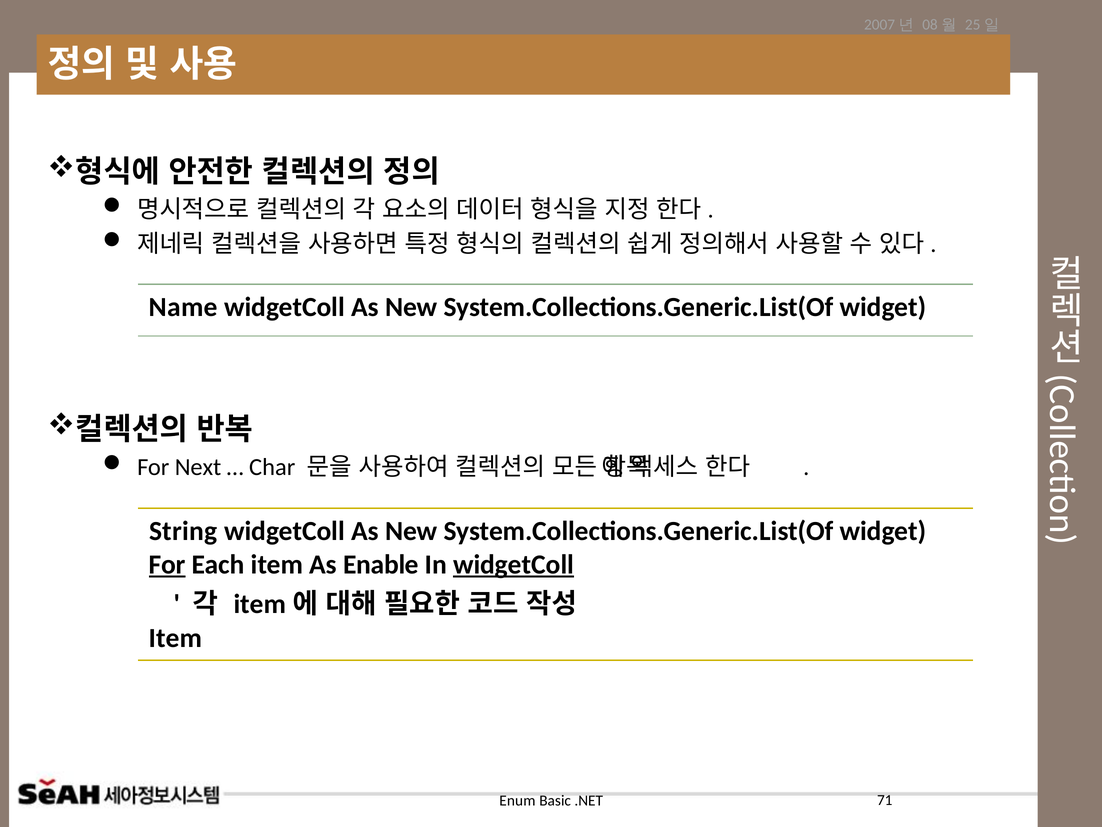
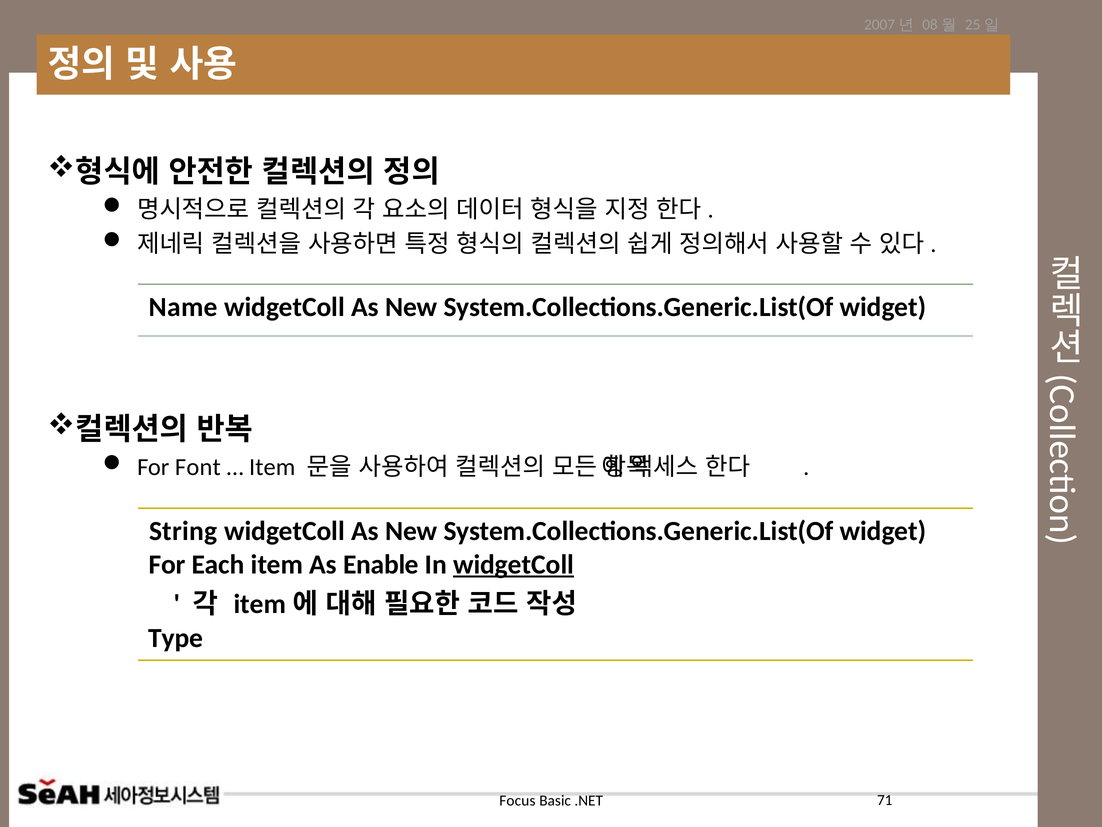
Next: Next -> Font
Char at (272, 467): Char -> Item
For at (167, 564) underline: present -> none
Item at (176, 638): Item -> Type
Enum: Enum -> Focus
